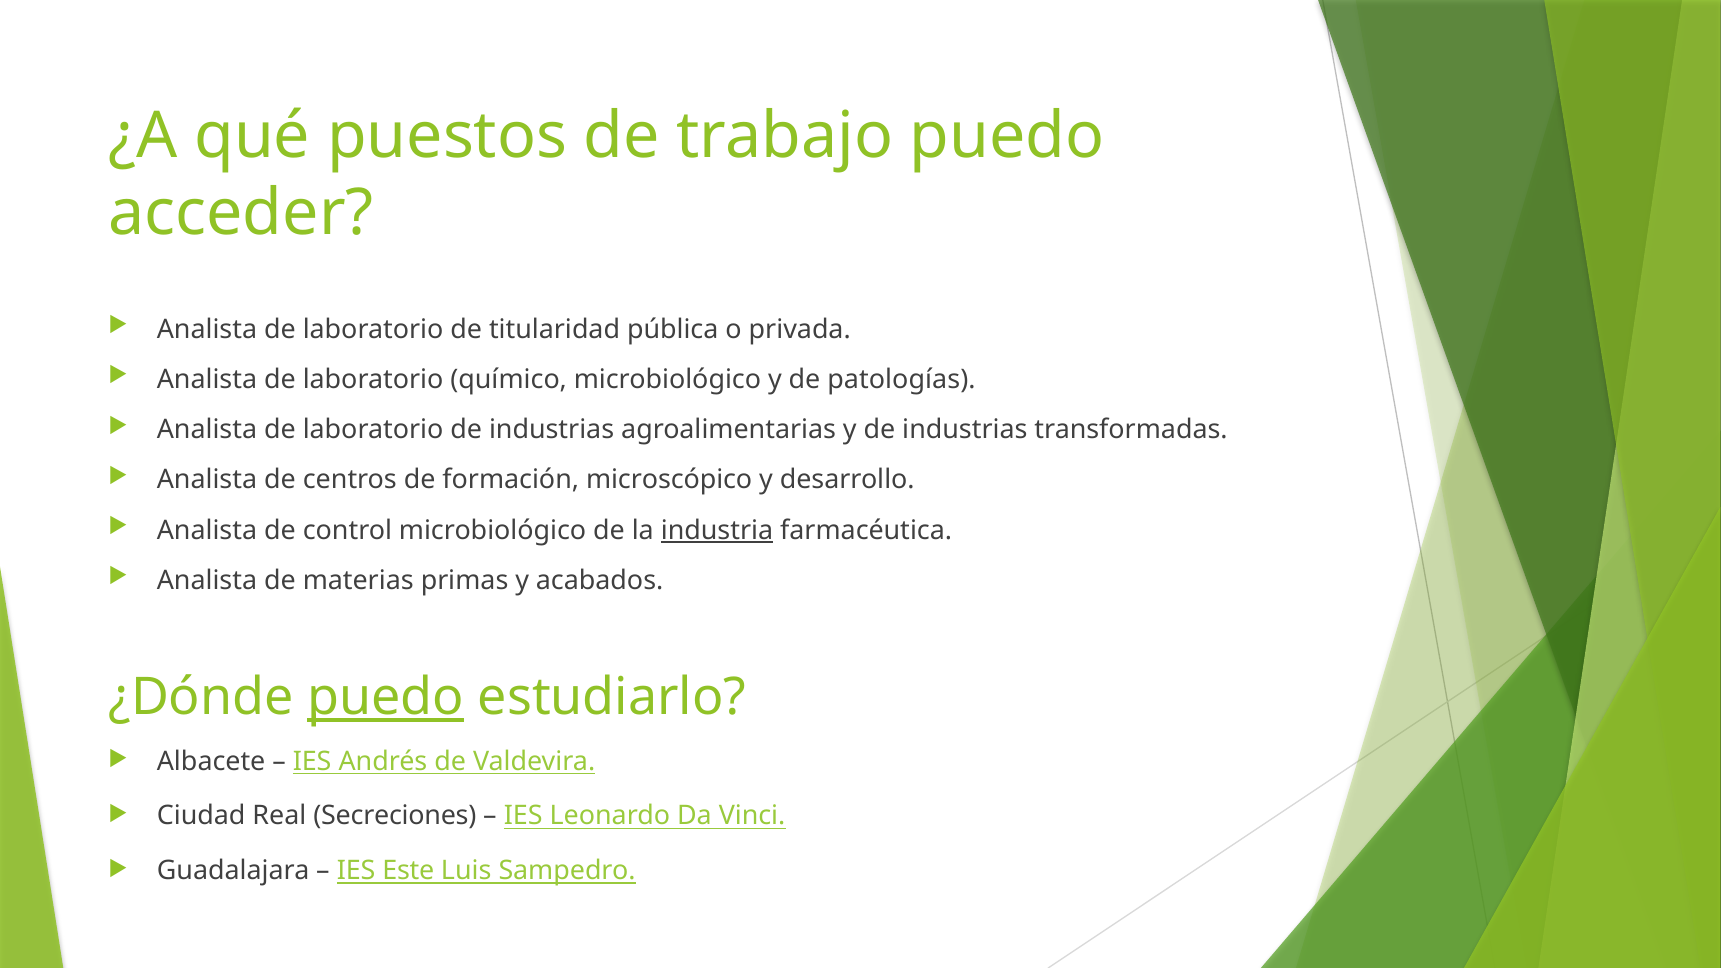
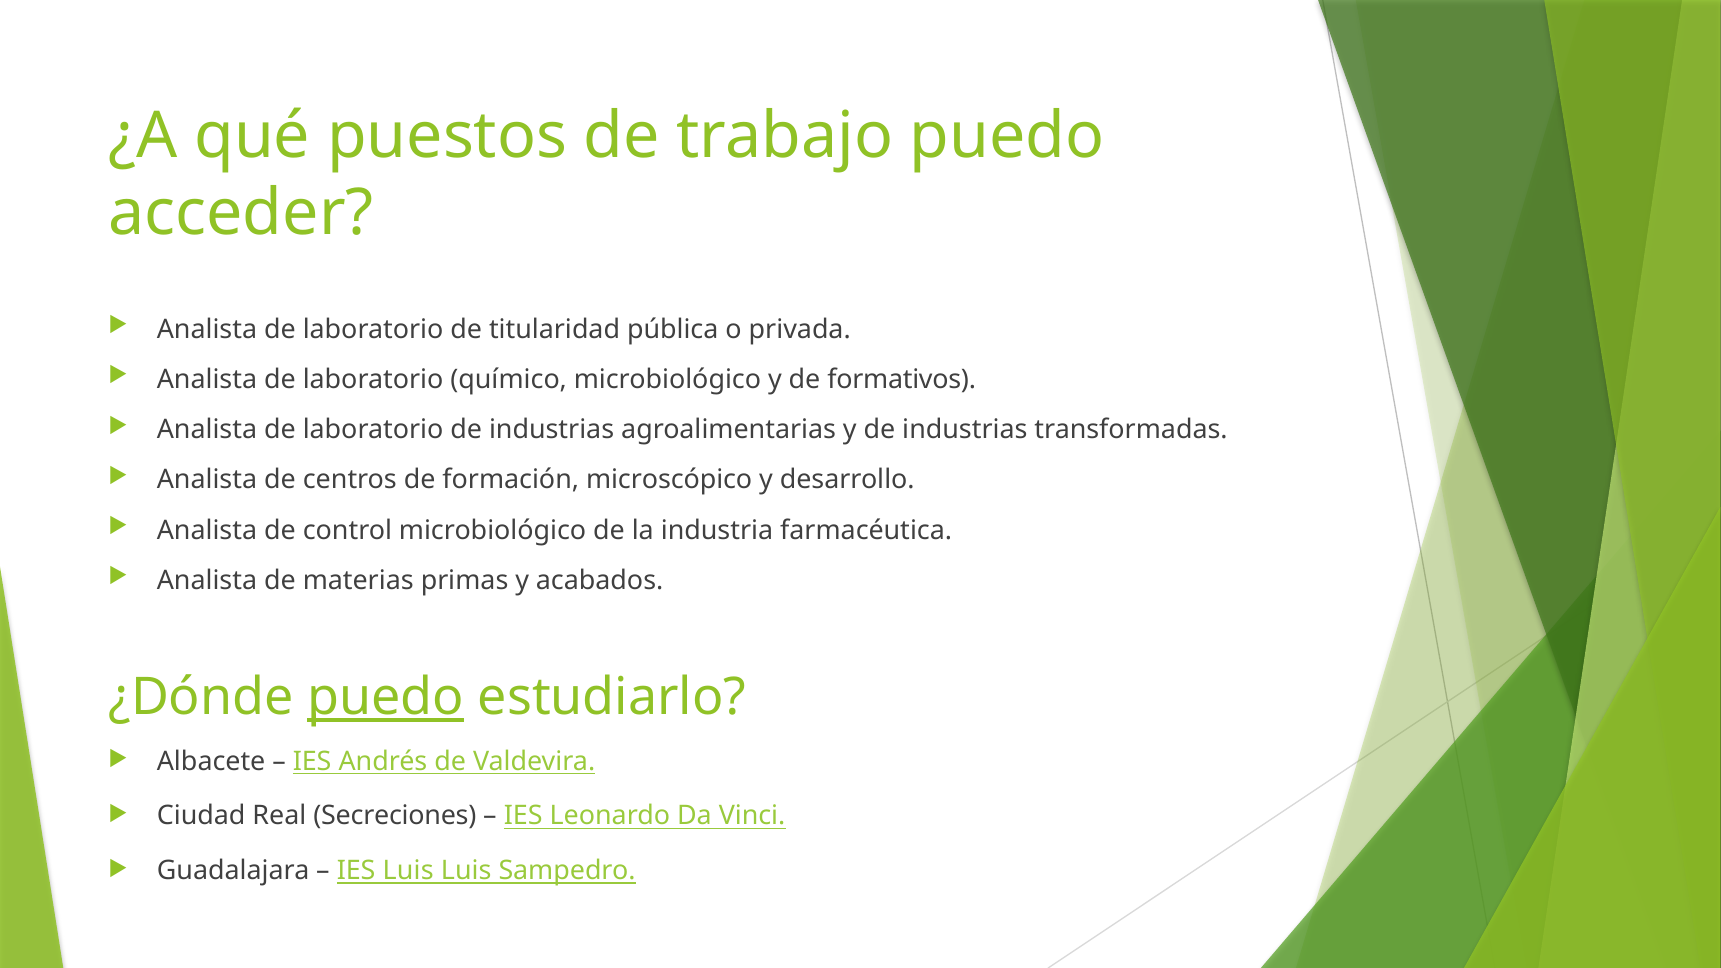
patologías: patologías -> formativos
industria underline: present -> none
IES Este: Este -> Luis
